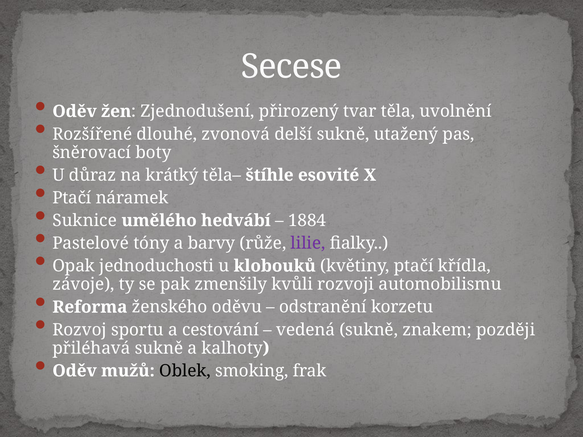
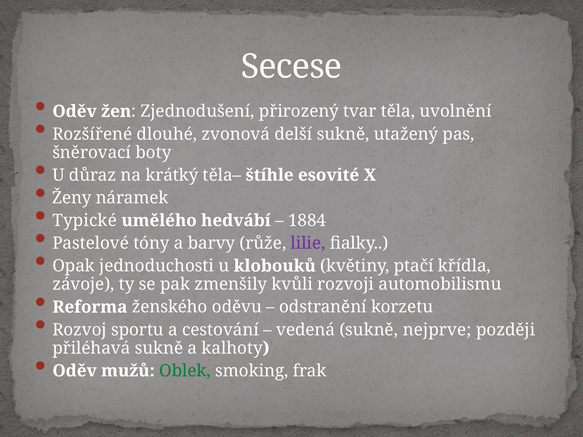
Ptačí at (72, 198): Ptačí -> Ženy
Suknice: Suknice -> Typické
znakem: znakem -> nejprve
Oblek colour: black -> green
